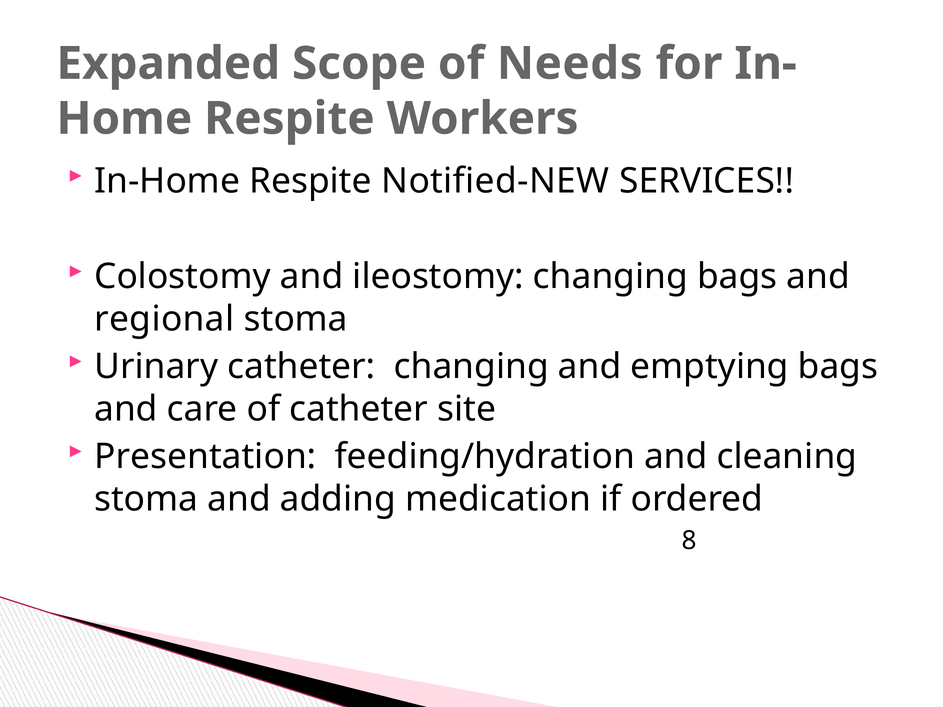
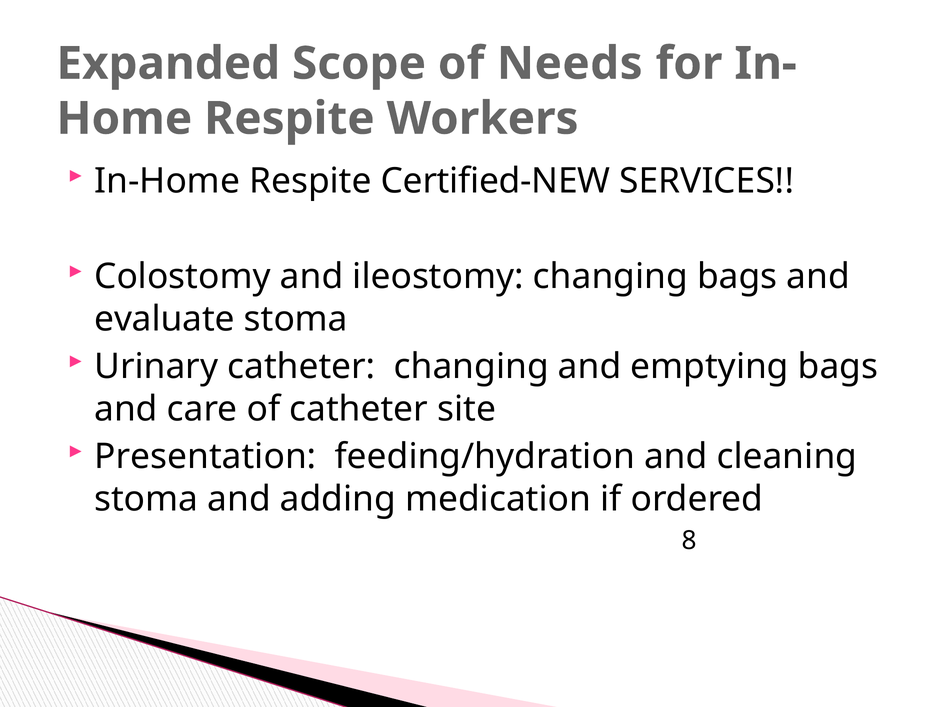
Notified-NEW: Notified-NEW -> Certified-NEW
regional: regional -> evaluate
